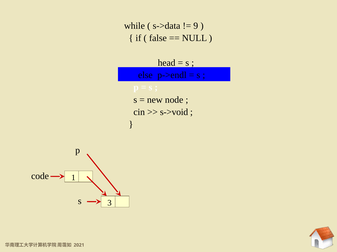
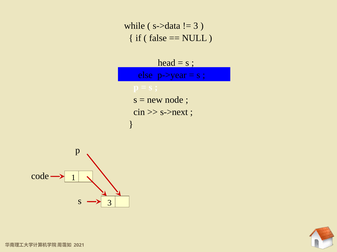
9 at (196, 26): 9 -> 3
p->endl: p->endl -> p->year
s->void: s->void -> s->next
